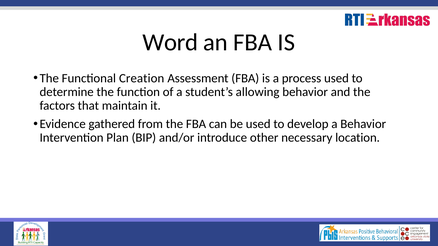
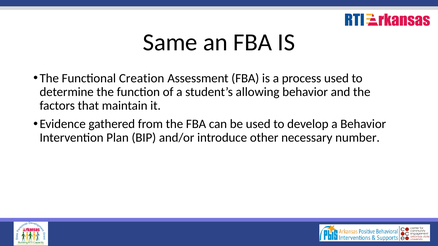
Word: Word -> Same
location: location -> number
